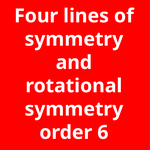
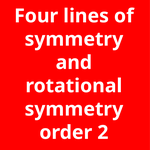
6: 6 -> 2
